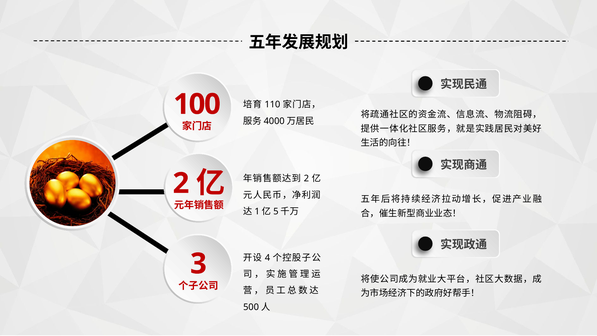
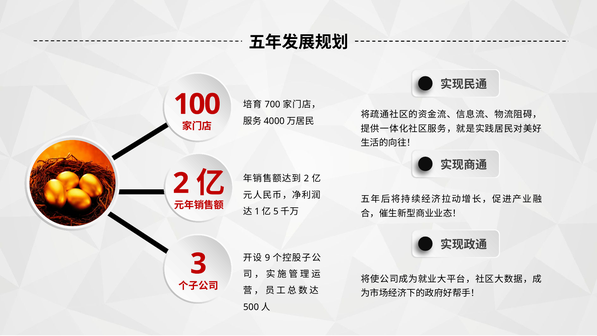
110: 110 -> 700
4: 4 -> 9
